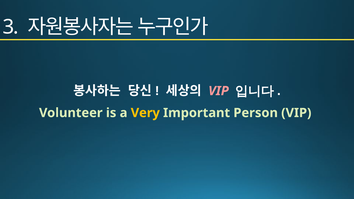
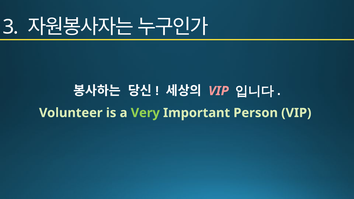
Very colour: yellow -> light green
